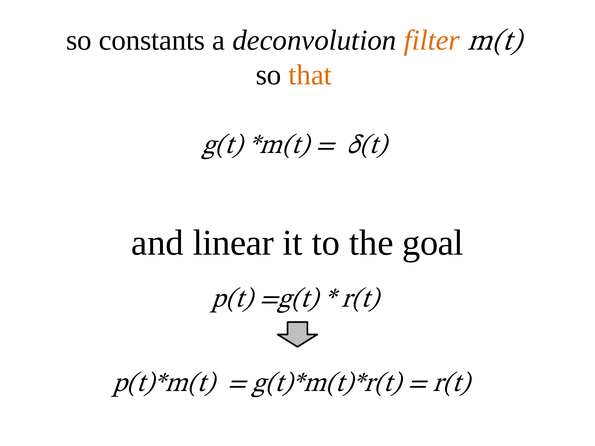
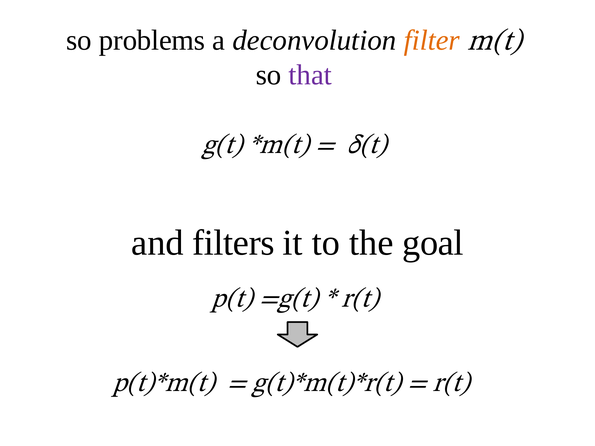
constants: constants -> problems
that colour: orange -> purple
linear: linear -> filters
